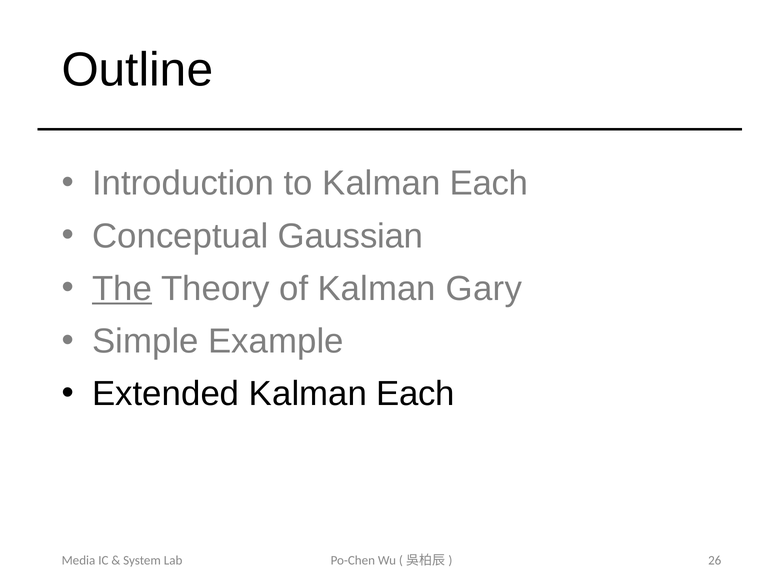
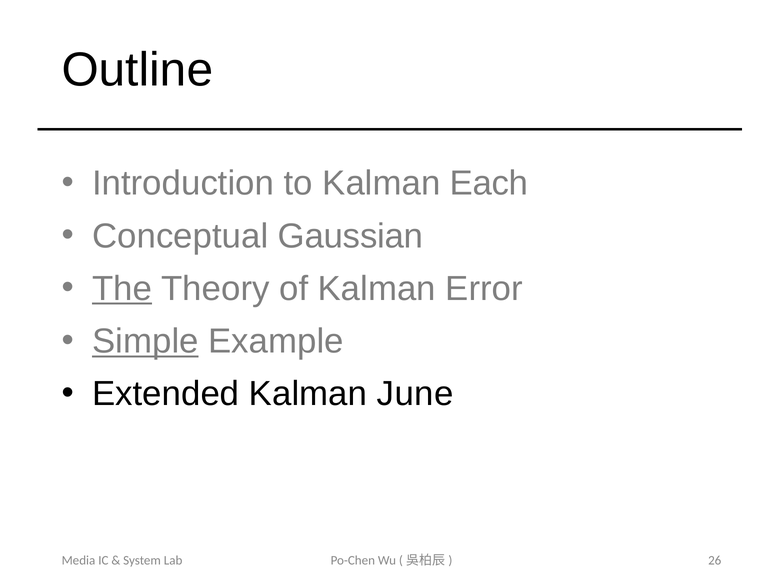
Gary: Gary -> Error
Simple underline: none -> present
Extended Kalman Each: Each -> June
